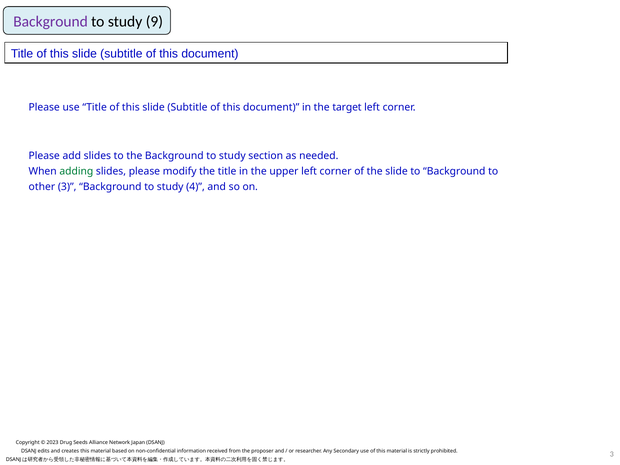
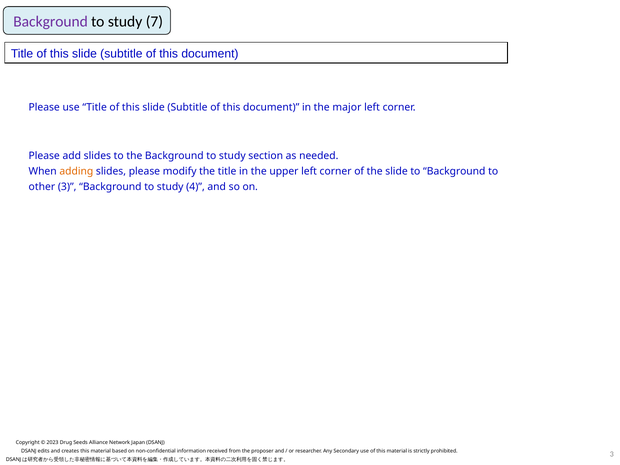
9: 9 -> 7
target: target -> major
adding colour: green -> orange
